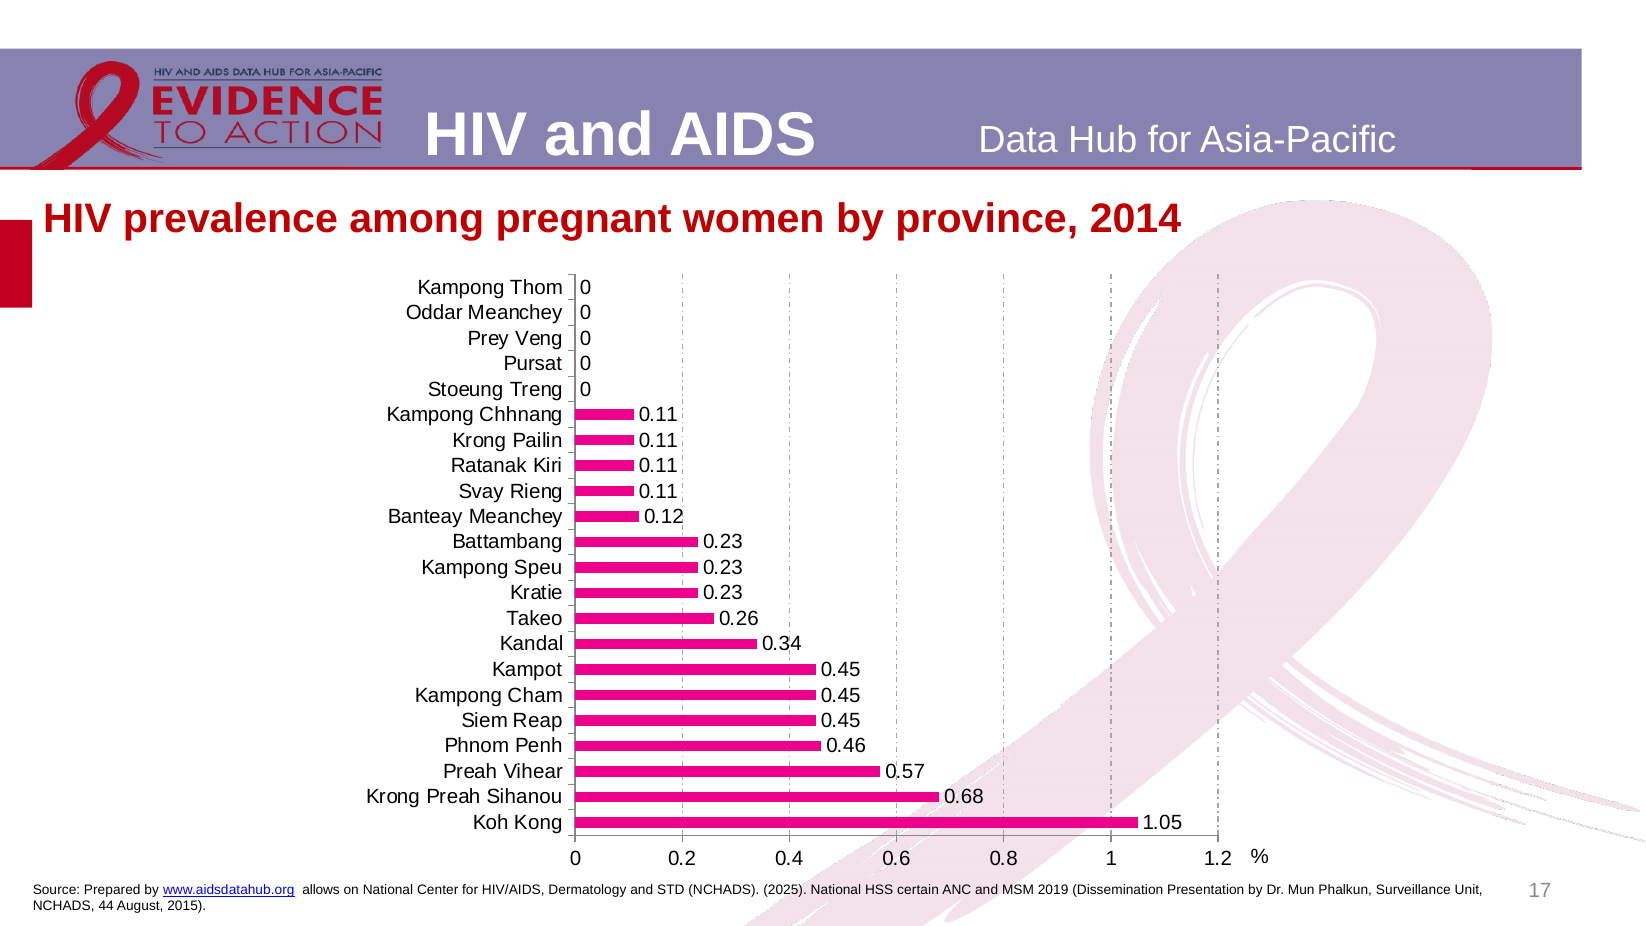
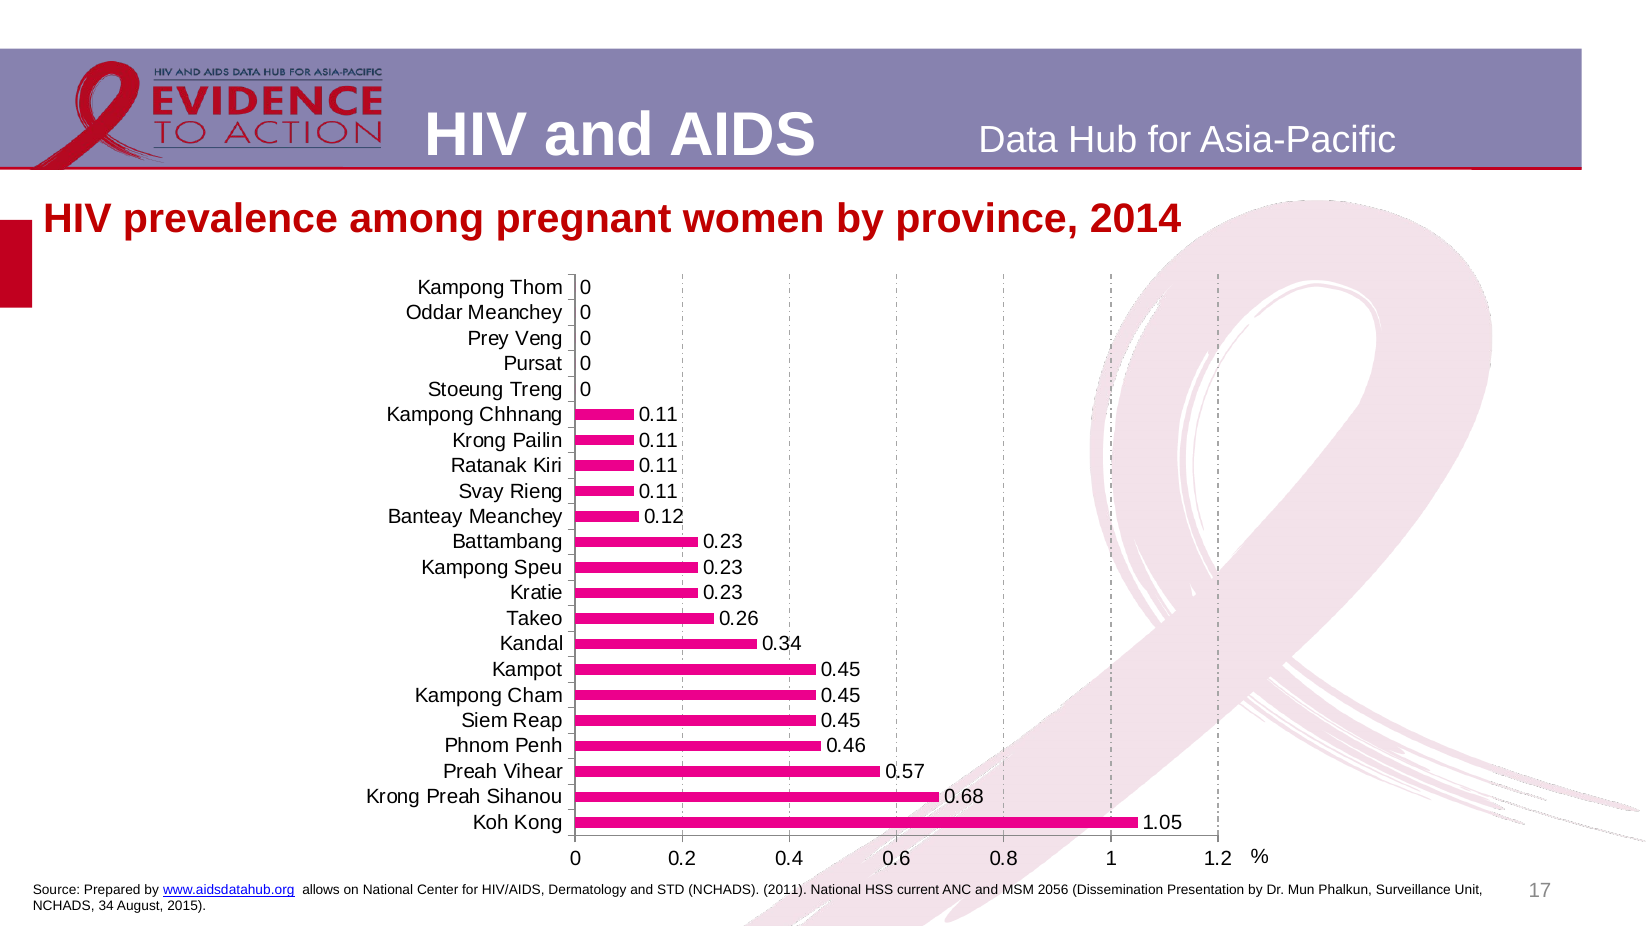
2025: 2025 -> 2011
certain: certain -> current
2019: 2019 -> 2056
44: 44 -> 34
